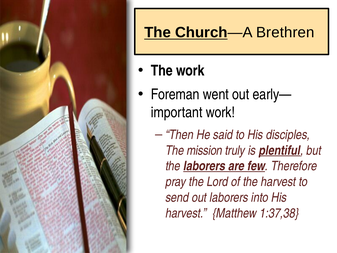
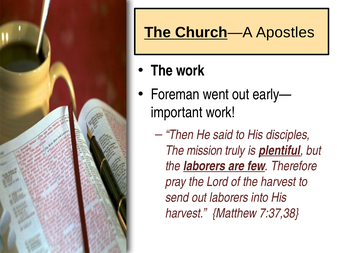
Brethren: Brethren -> Apostles
1:37,38: 1:37,38 -> 7:37,38
